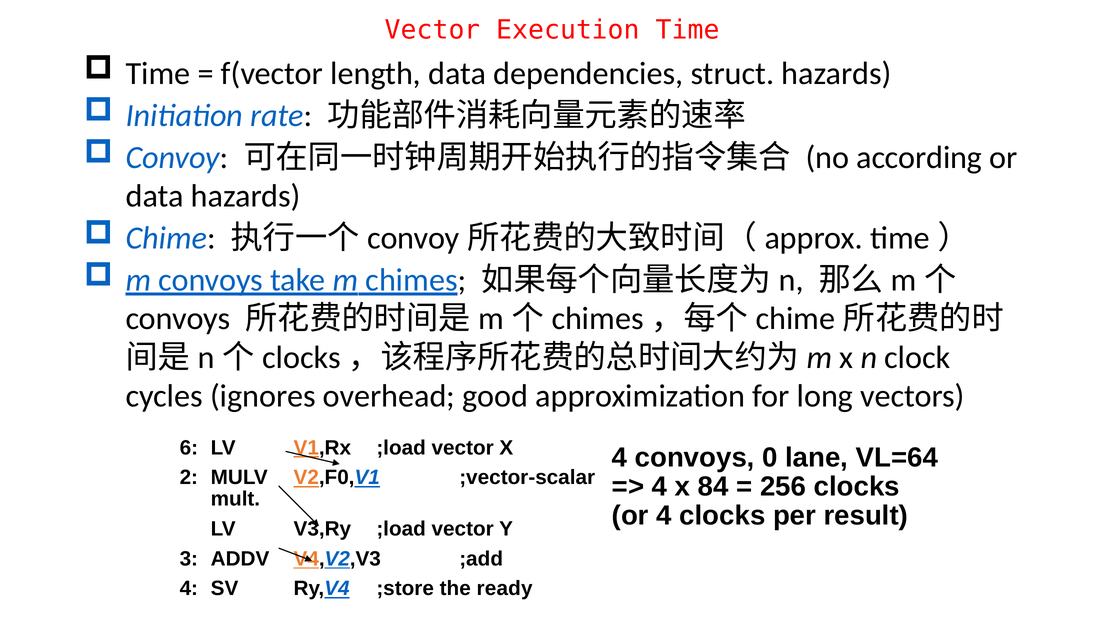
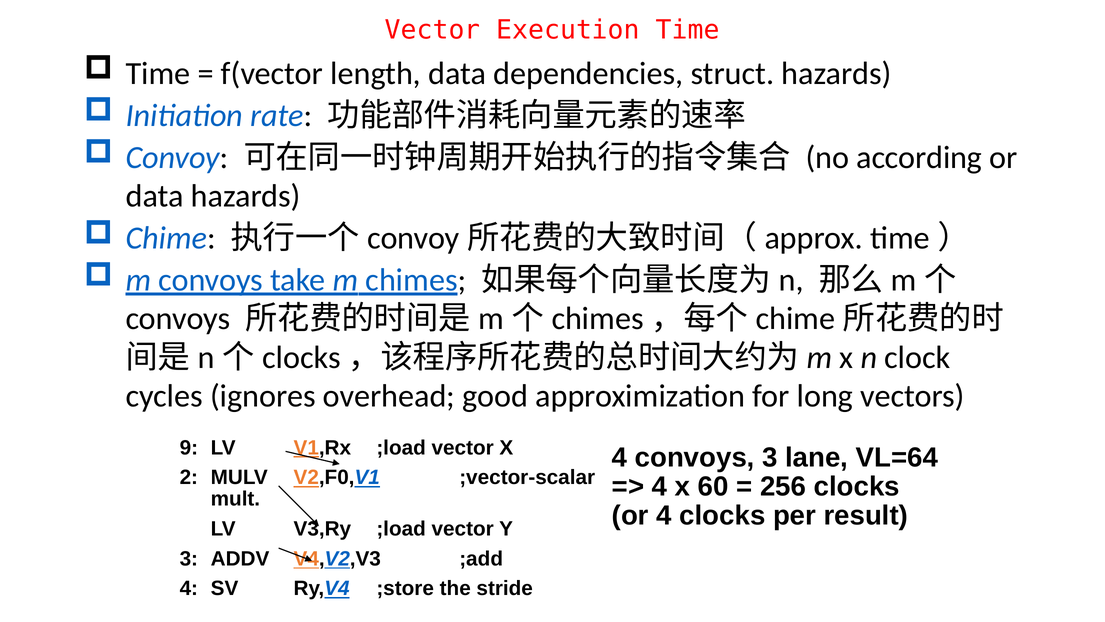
6: 6 -> 9
convoys 0: 0 -> 3
84: 84 -> 60
ready: ready -> stride
